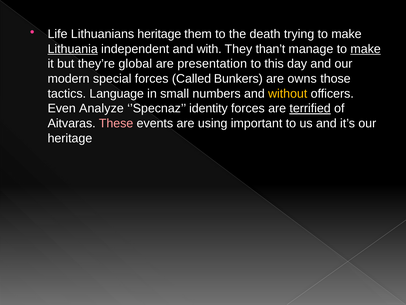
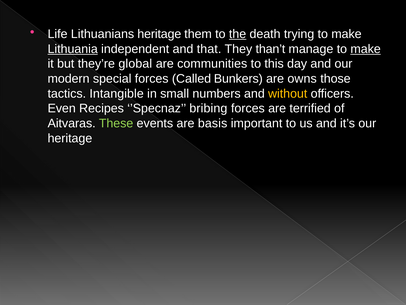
the underline: none -> present
with: with -> that
presentation: presentation -> communities
Language: Language -> Intangible
Analyze: Analyze -> Recipes
identity: identity -> bribing
terrified underline: present -> none
These colour: pink -> light green
using: using -> basis
